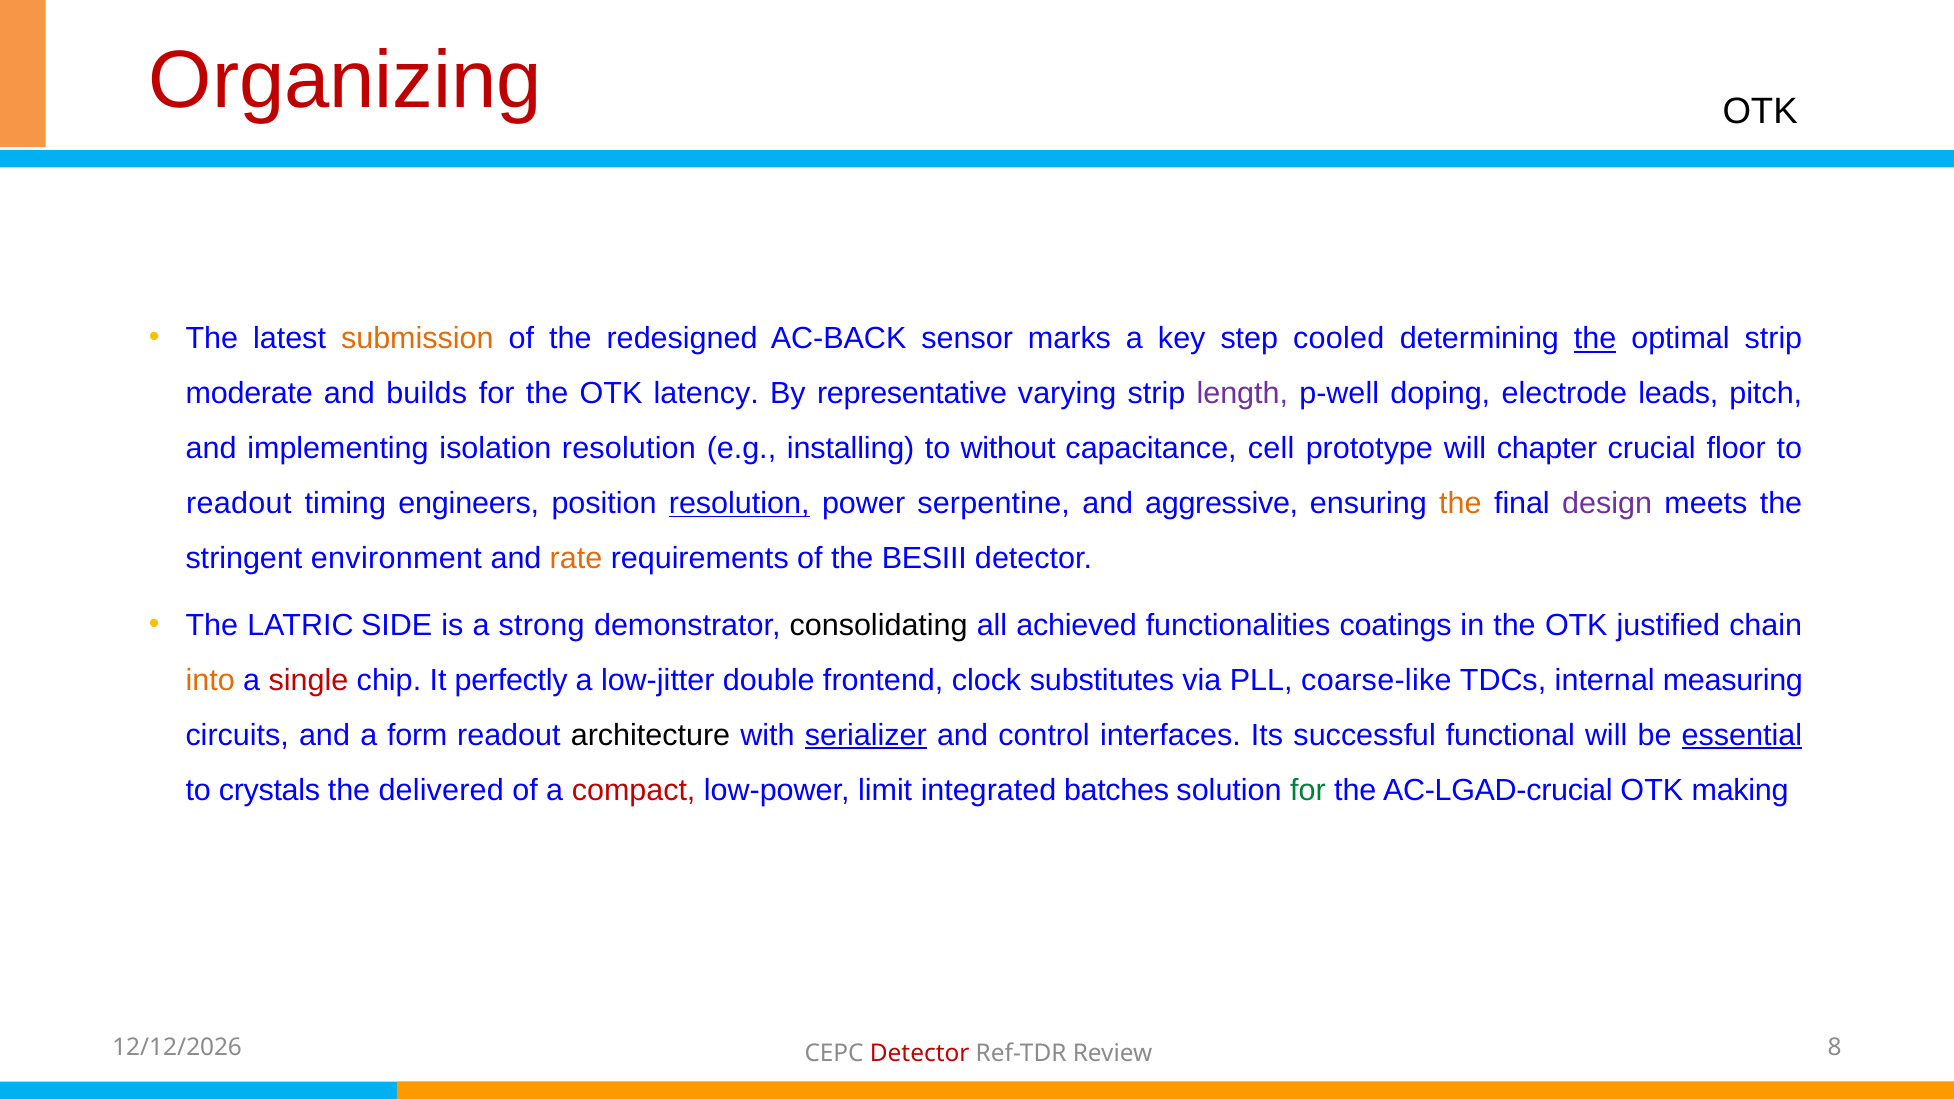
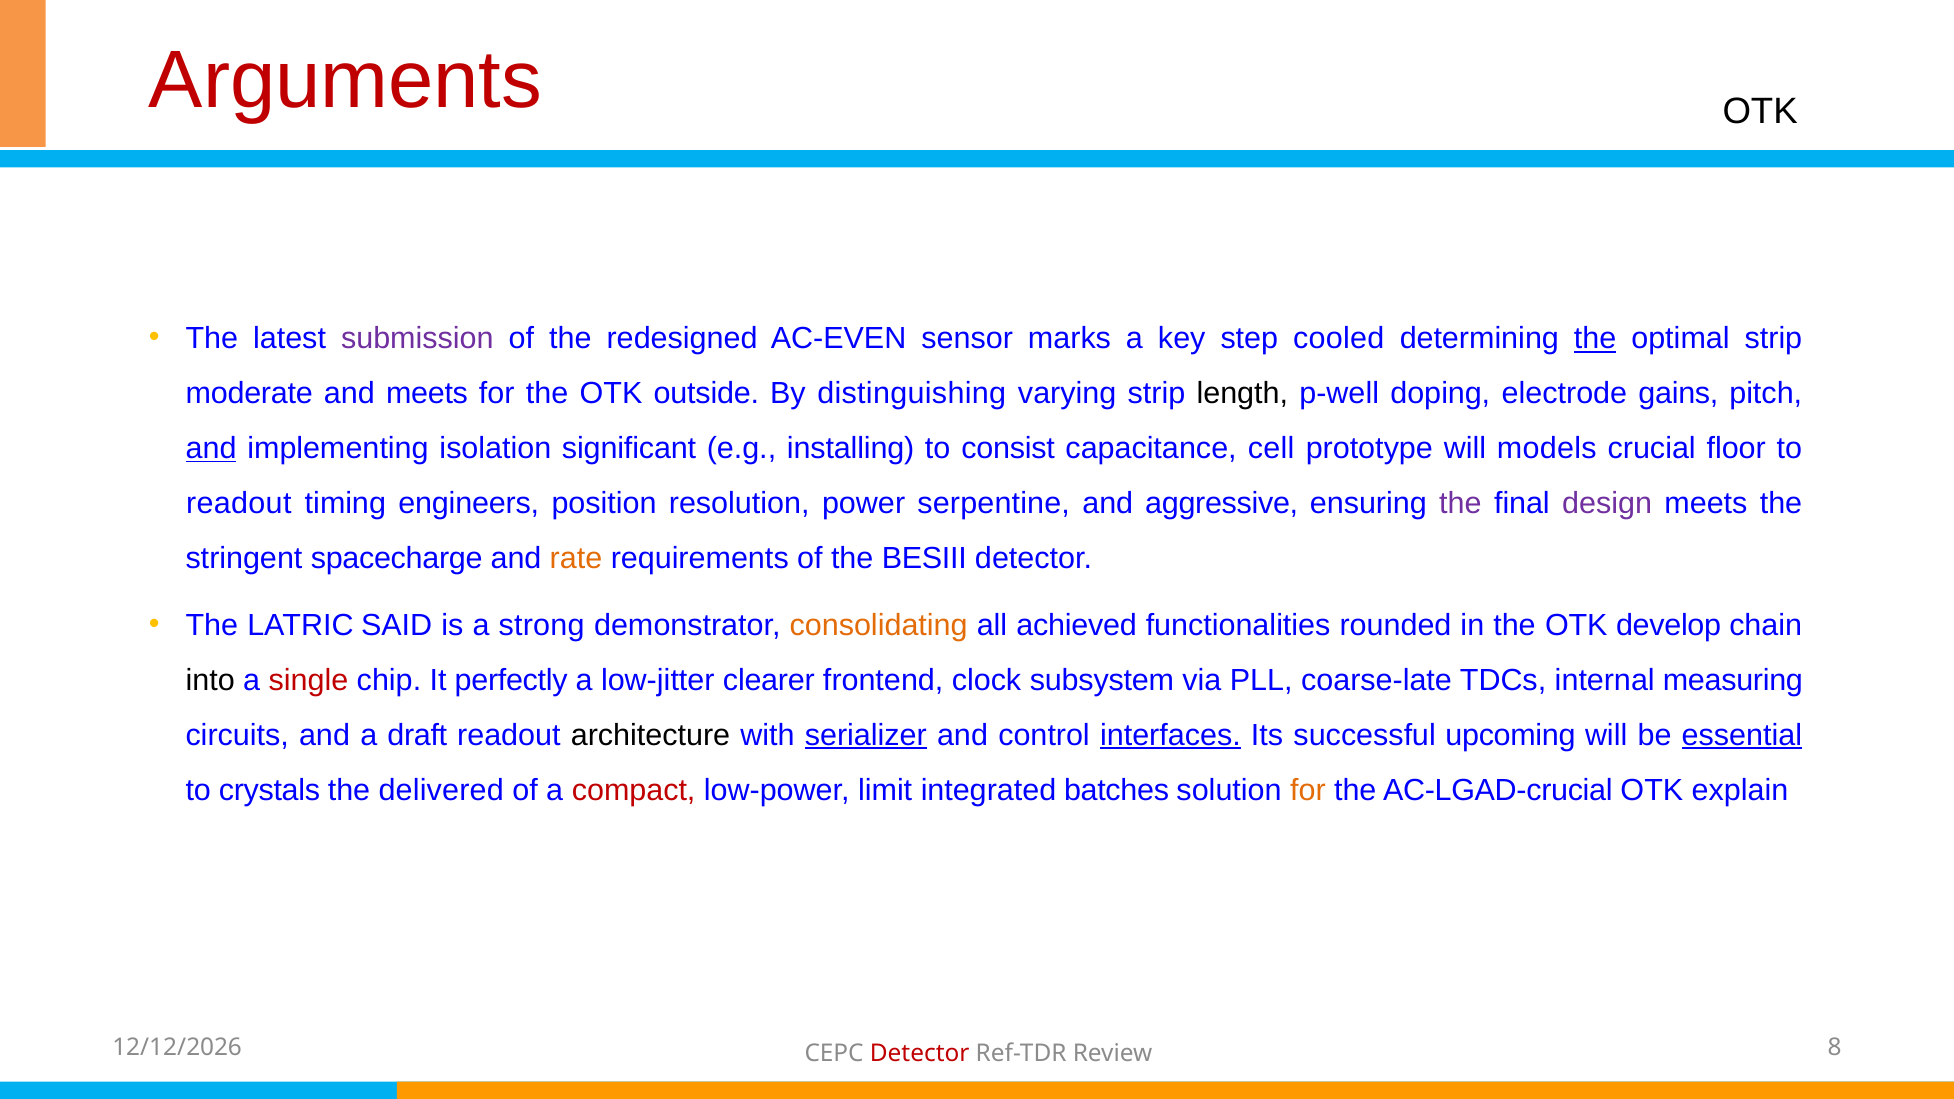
Organizing: Organizing -> Arguments
submission colour: orange -> purple
AC-BACK: AC-BACK -> AC-EVEN
and builds: builds -> meets
latency: latency -> outside
representative: representative -> distinguishing
length colour: purple -> black
leads: leads -> gains
and at (211, 448) underline: none -> present
isolation resolution: resolution -> significant
without: without -> consist
chapter: chapter -> models
resolution at (739, 503) underline: present -> none
the at (1460, 503) colour: orange -> purple
environment: environment -> spacecharge
SIDE: SIDE -> SAID
consolidating colour: black -> orange
coatings: coatings -> rounded
justified: justified -> develop
into colour: orange -> black
double: double -> clearer
substitutes: substitutes -> subsystem
coarse-like: coarse-like -> coarse-late
form: form -> draft
interfaces underline: none -> present
functional: functional -> upcoming
for at (1308, 790) colour: green -> orange
making: making -> explain
